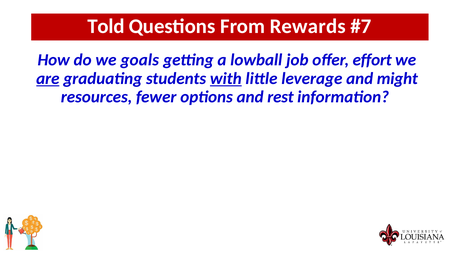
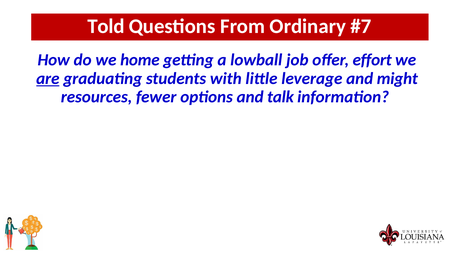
Rewards: Rewards -> Ordinary
goals: goals -> home
with underline: present -> none
rest: rest -> talk
